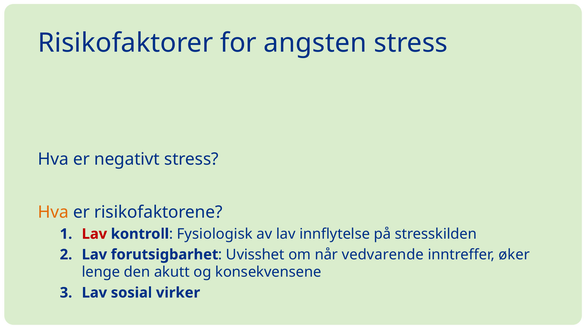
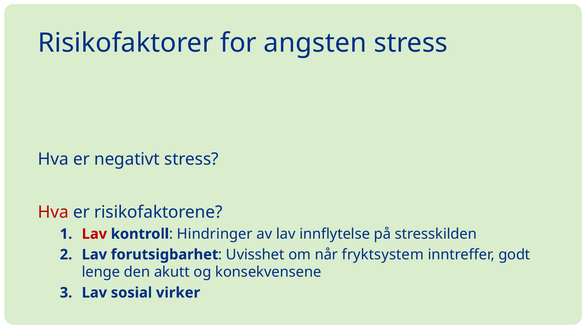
Hva at (53, 212) colour: orange -> red
Fysiologisk: Fysiologisk -> Hindringer
vedvarende: vedvarende -> fryktsystem
øker: øker -> godt
